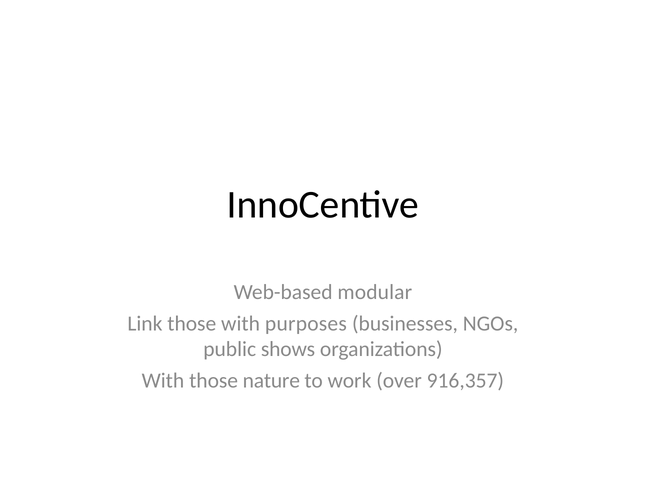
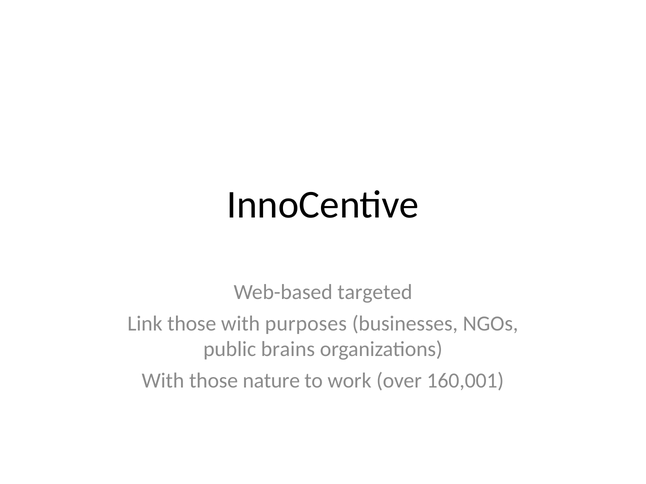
modular: modular -> targeted
shows: shows -> brains
916,357: 916,357 -> 160,001
